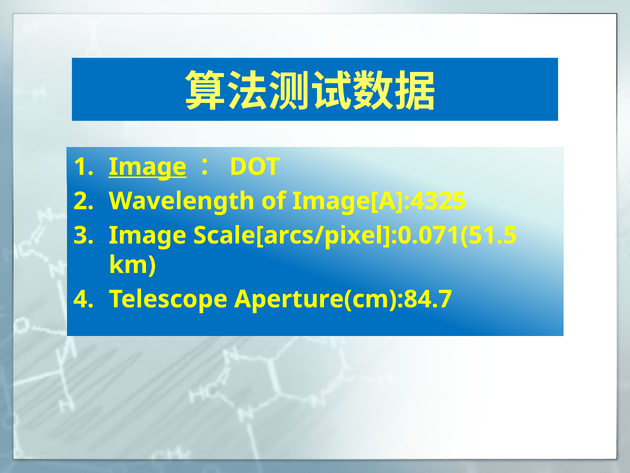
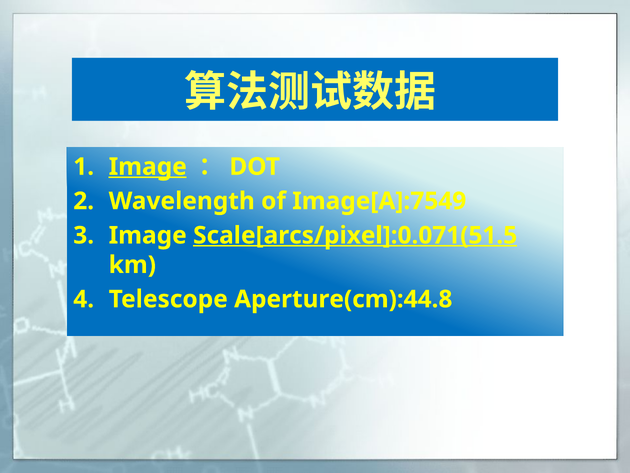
Image[A]:4325: Image[A]:4325 -> Image[A]:7549
Scale[arcs/pixel]:0.071(51.5 underline: none -> present
Aperture(cm):84.7: Aperture(cm):84.7 -> Aperture(cm):44.8
